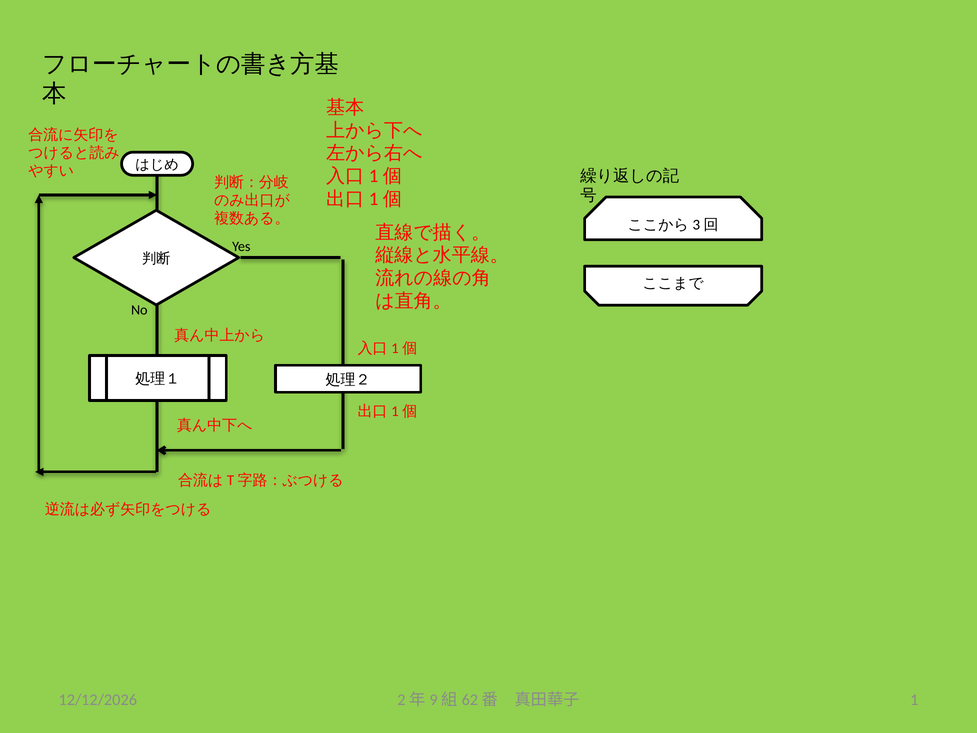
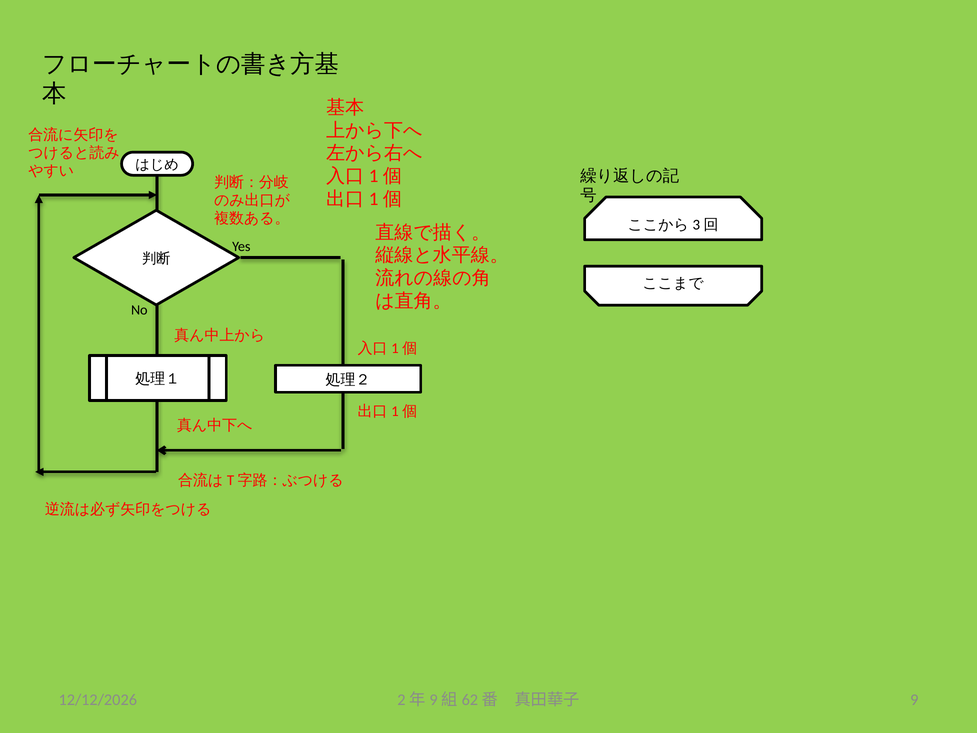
1: 1 -> 9
